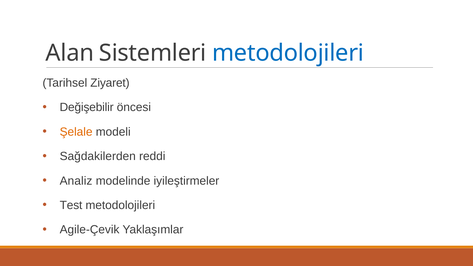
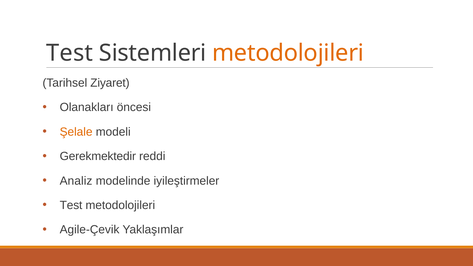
Alan at (70, 53): Alan -> Test
metodolojileri at (288, 53) colour: blue -> orange
Değişebilir: Değişebilir -> Olanakları
Sağdakilerden: Sağdakilerden -> Gerekmektedir
